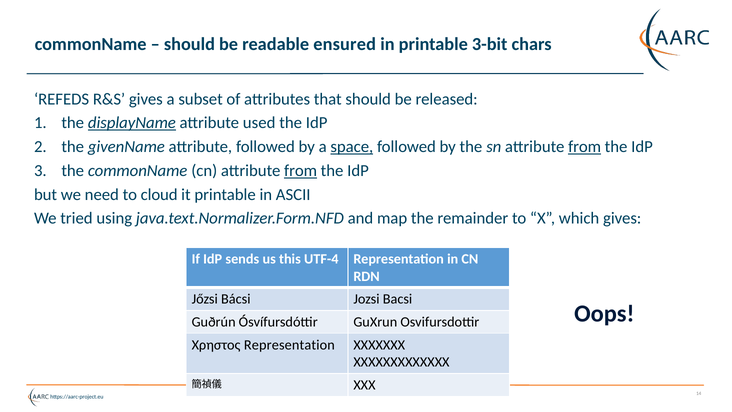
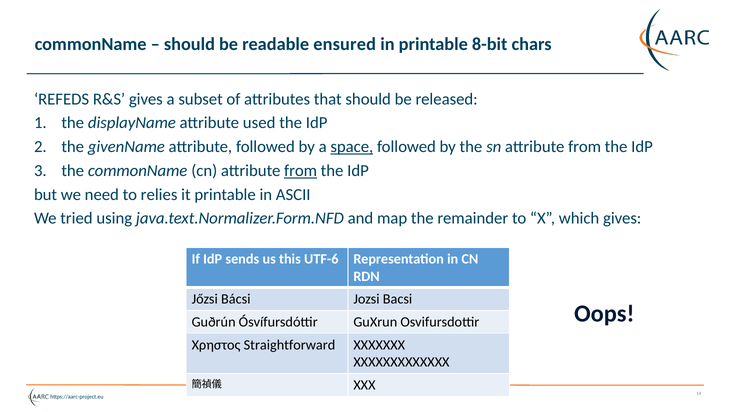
3-bit: 3-bit -> 8-bit
displayName underline: present -> none
from at (585, 147) underline: present -> none
cloud: cloud -> relies
UTF-4: UTF-4 -> UTF-6
Χρηστος Representation: Representation -> Straightforward
